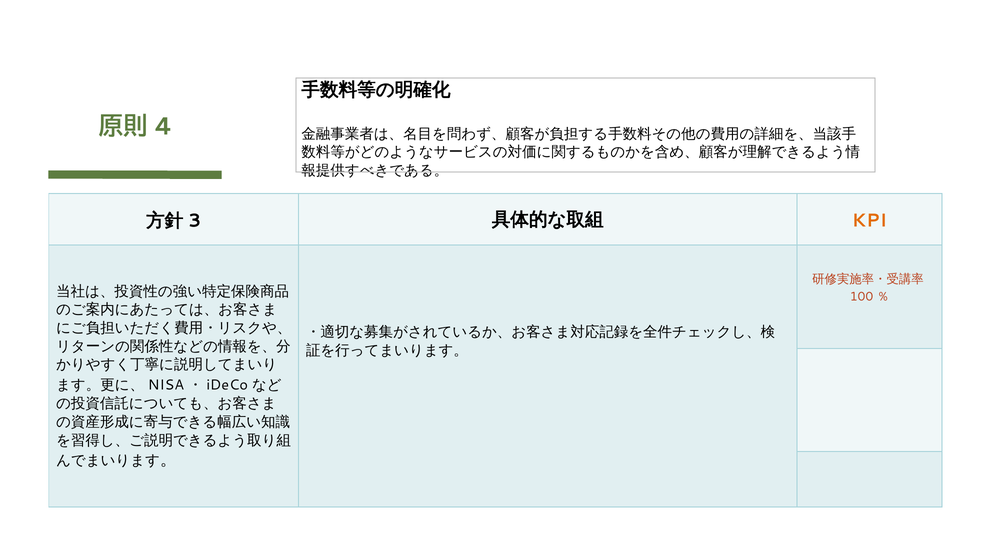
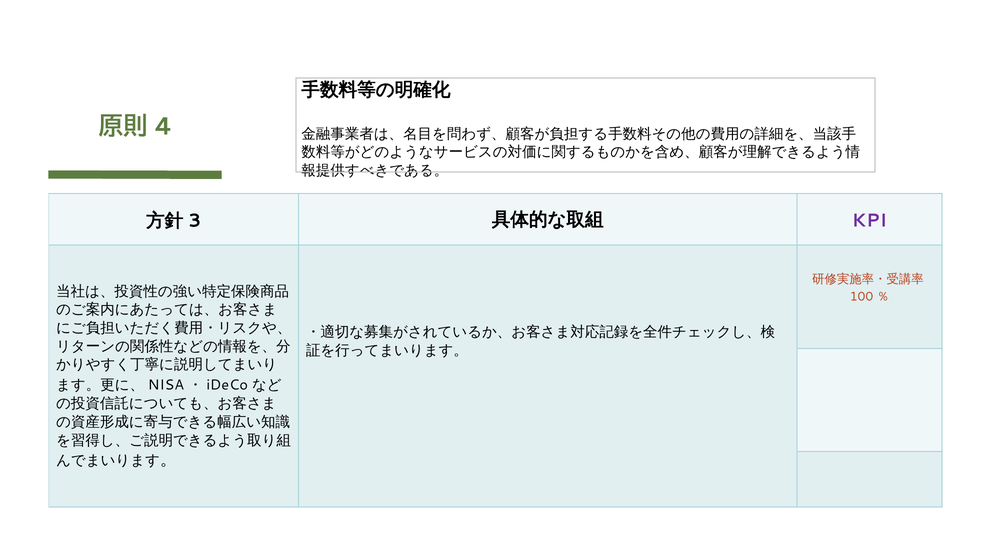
KPI colour: orange -> purple
